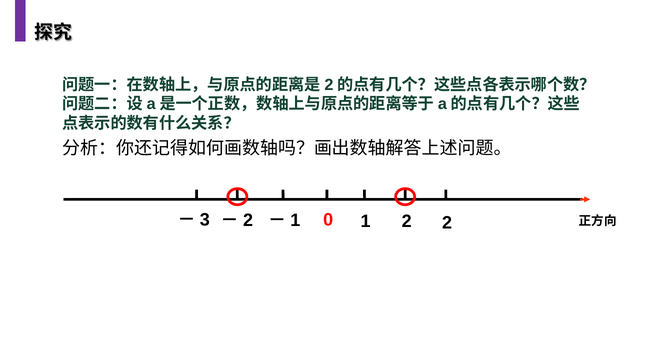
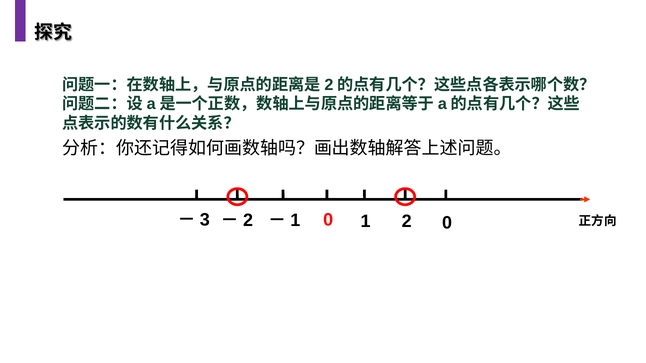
2 2: 2 -> 0
